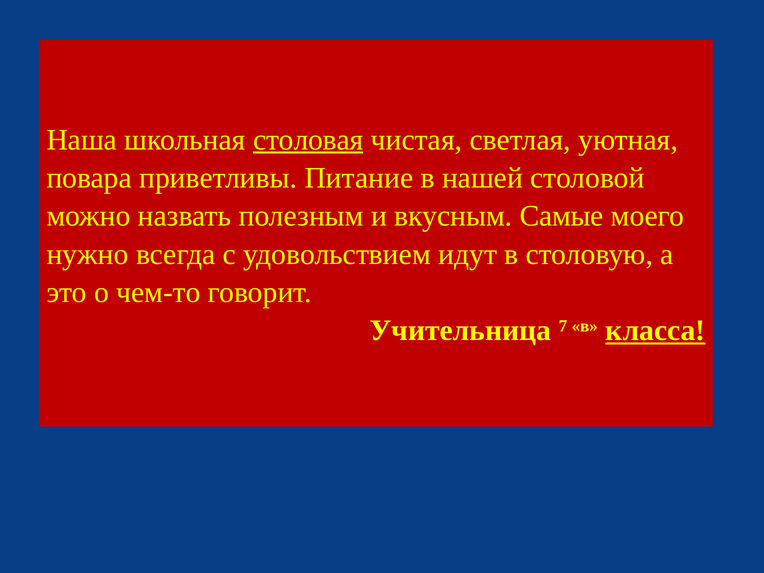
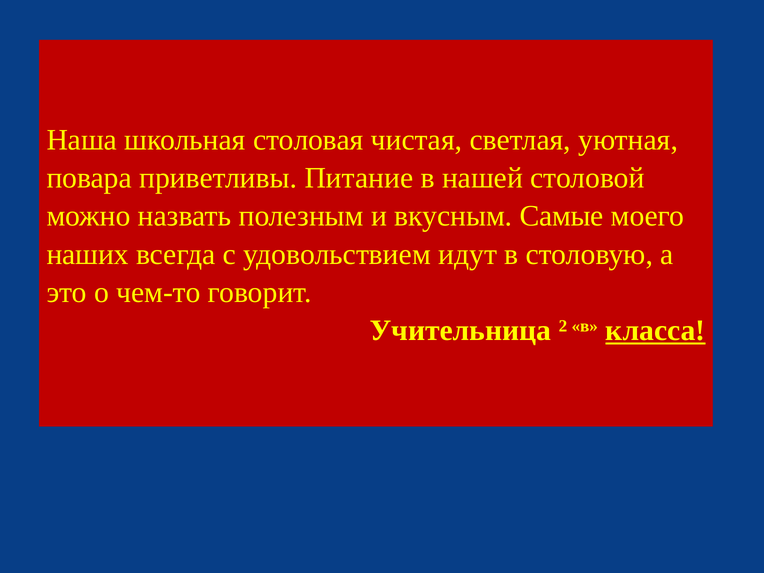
столовая underline: present -> none
нужно: нужно -> наших
7: 7 -> 2
